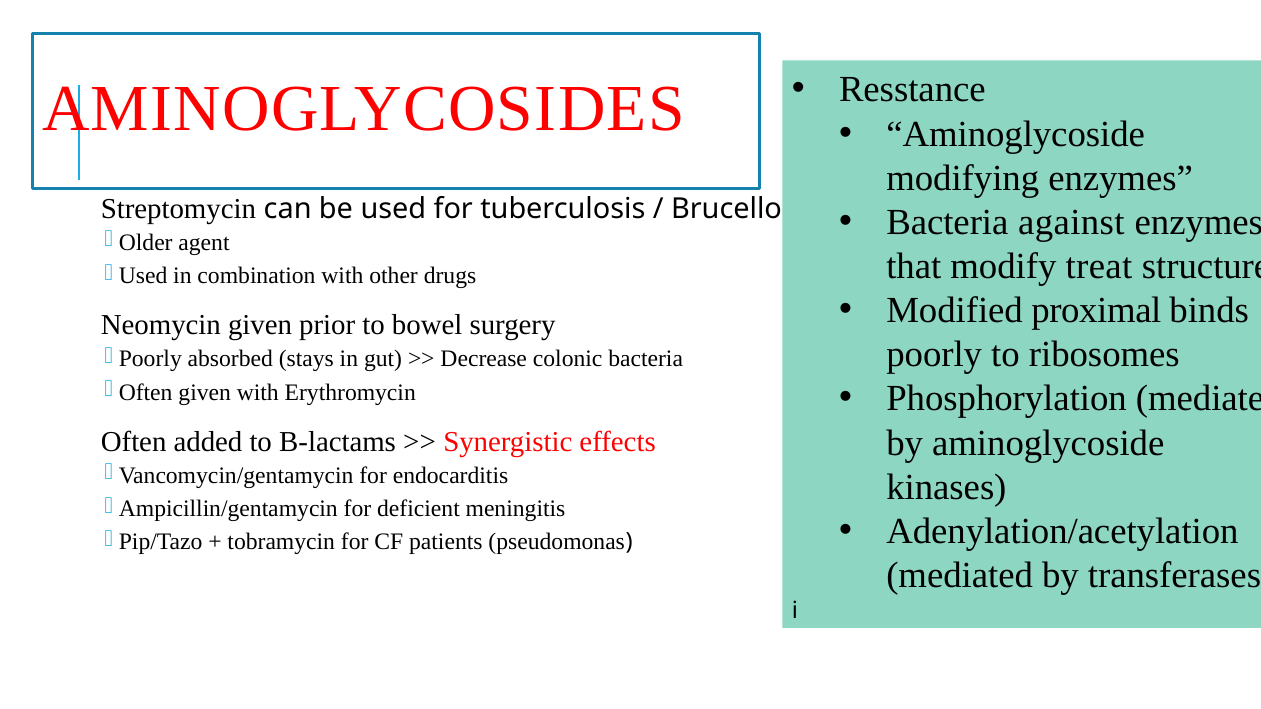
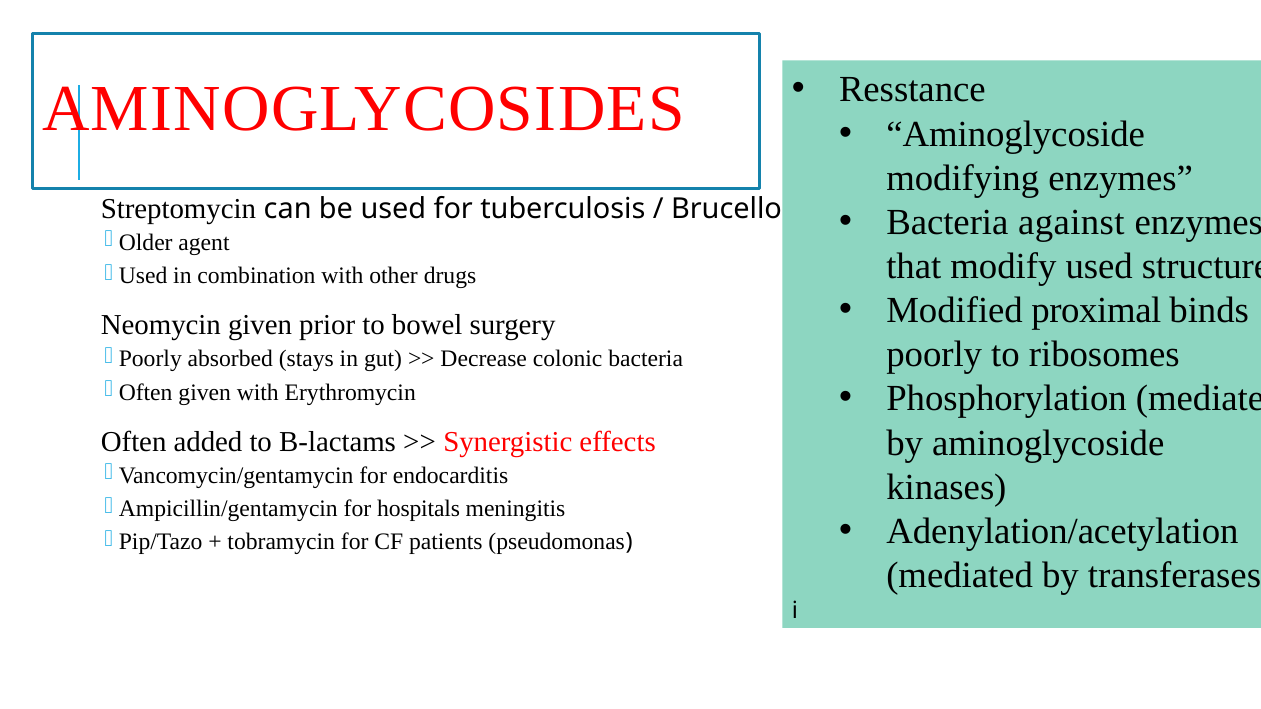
modify treat: treat -> used
deficient: deficient -> hospitals
